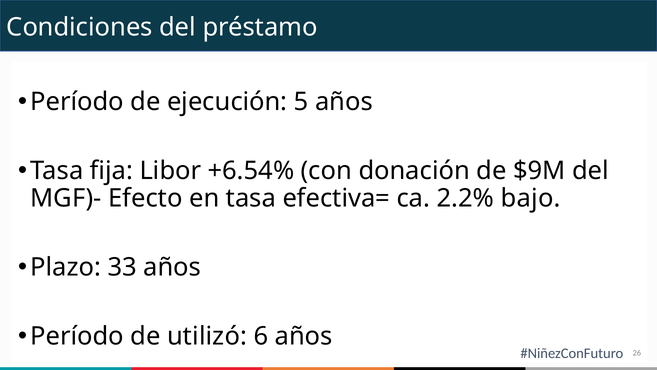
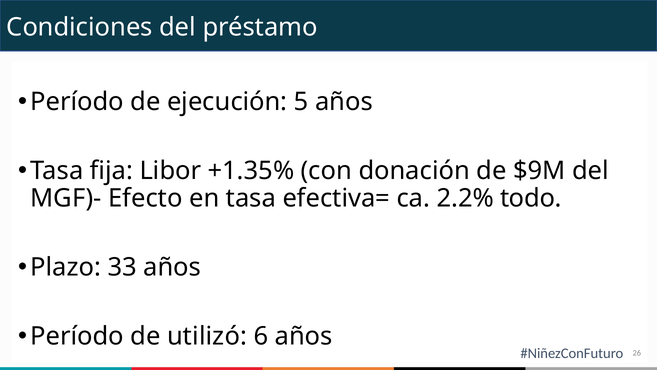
+6.54%: +6.54% -> +1.35%
bajo: bajo -> todo
